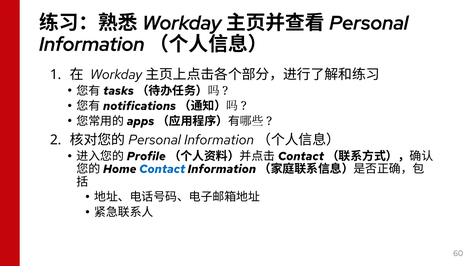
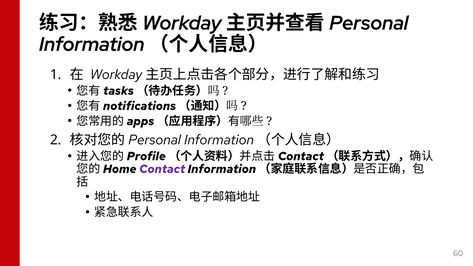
Contact colour: blue -> purple
